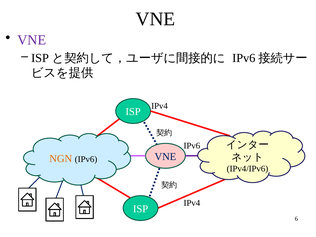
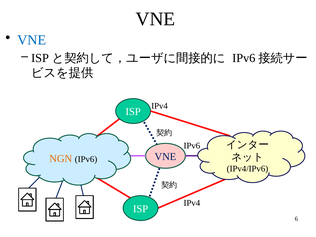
VNE at (32, 40) colour: purple -> blue
